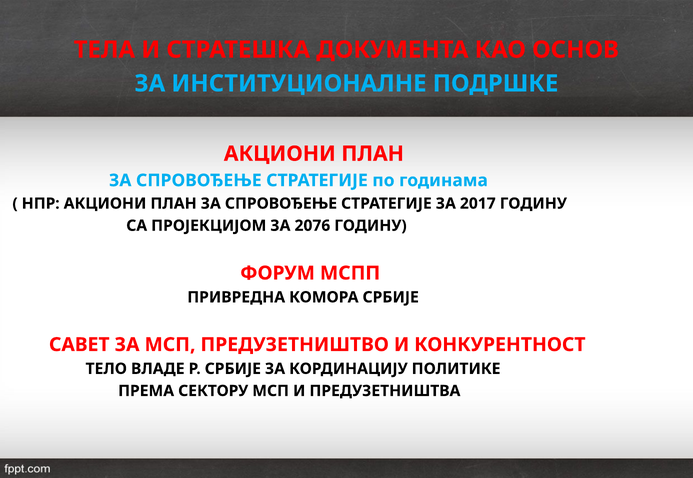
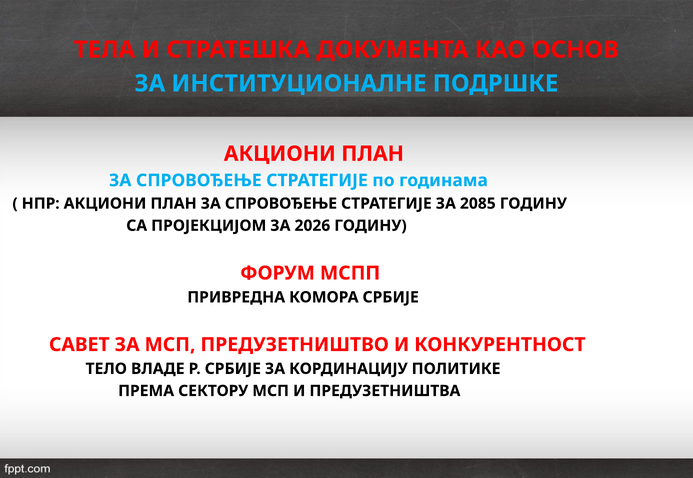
2017: 2017 -> 2085
2076: 2076 -> 2026
